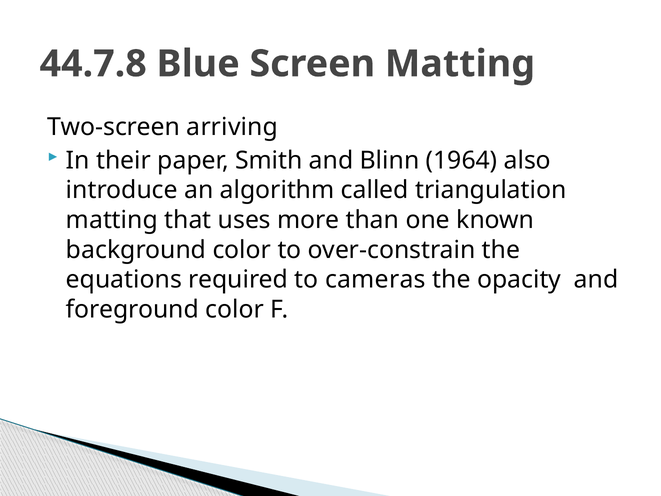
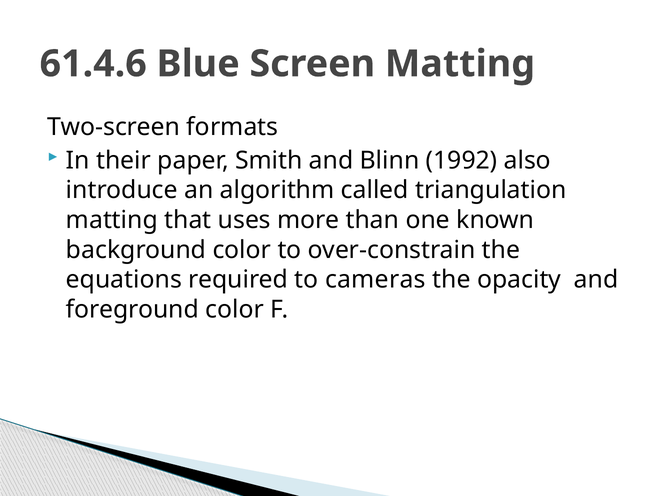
44.7.8: 44.7.8 -> 61.4.6
arriving: arriving -> formats
1964: 1964 -> 1992
